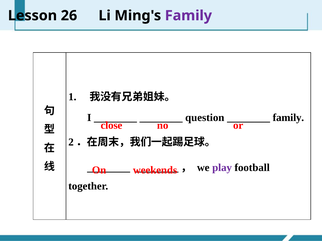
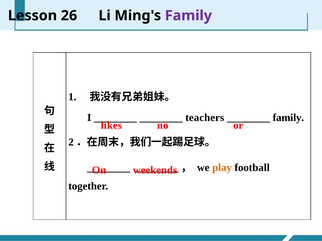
question: question -> teachers
close: close -> likes
play colour: purple -> orange
